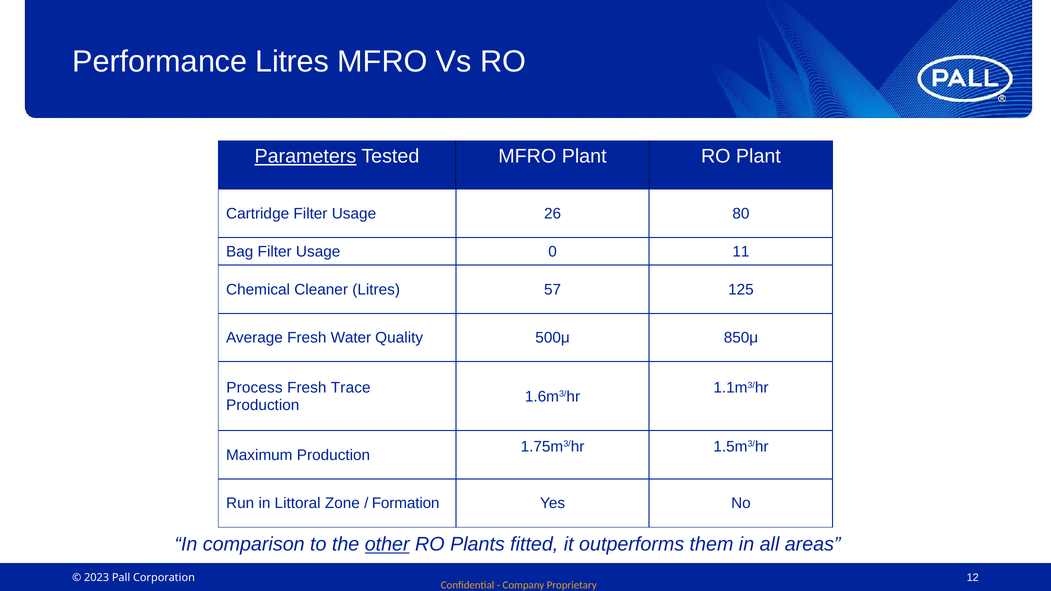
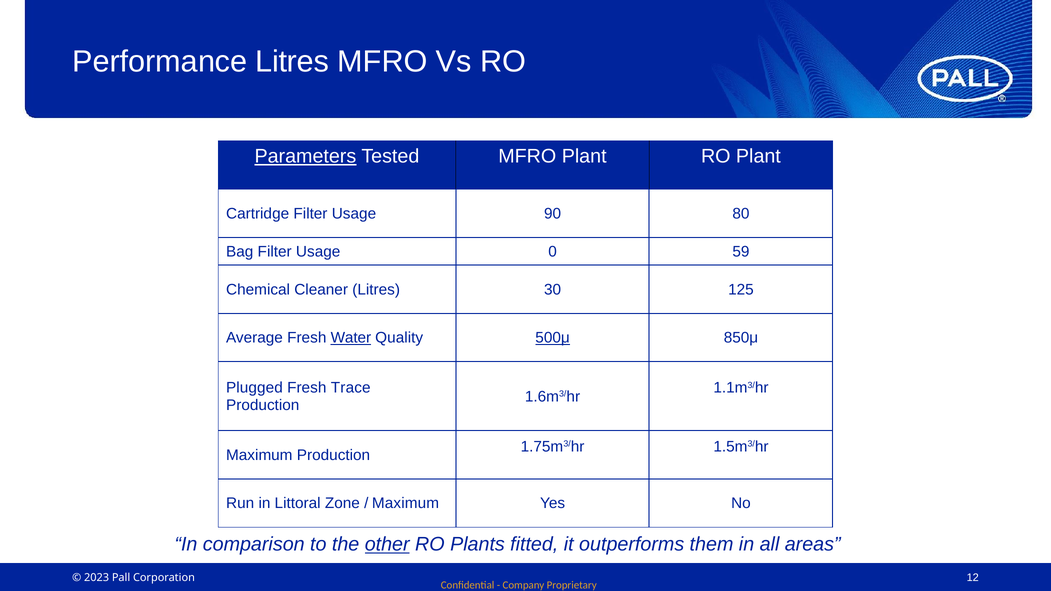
26: 26 -> 90
11: 11 -> 59
57: 57 -> 30
Water underline: none -> present
500μ underline: none -> present
Process: Process -> Plugged
Formation at (406, 503): Formation -> Maximum
